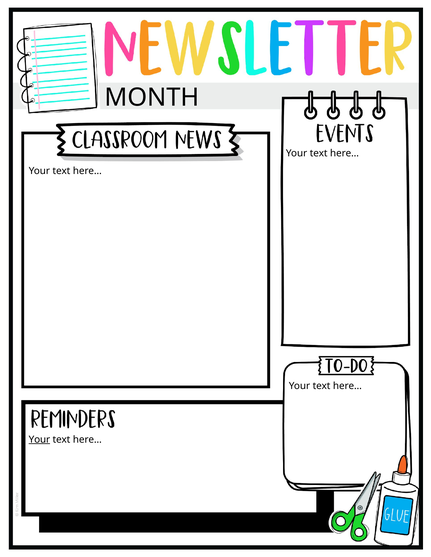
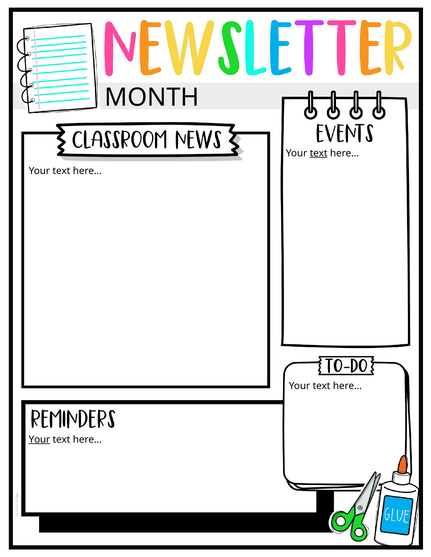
text at (319, 153) underline: none -> present
